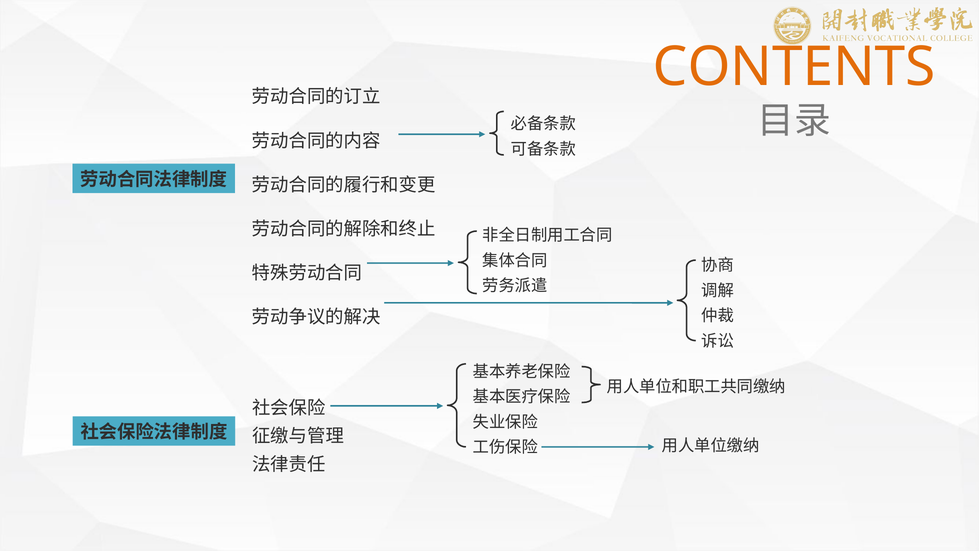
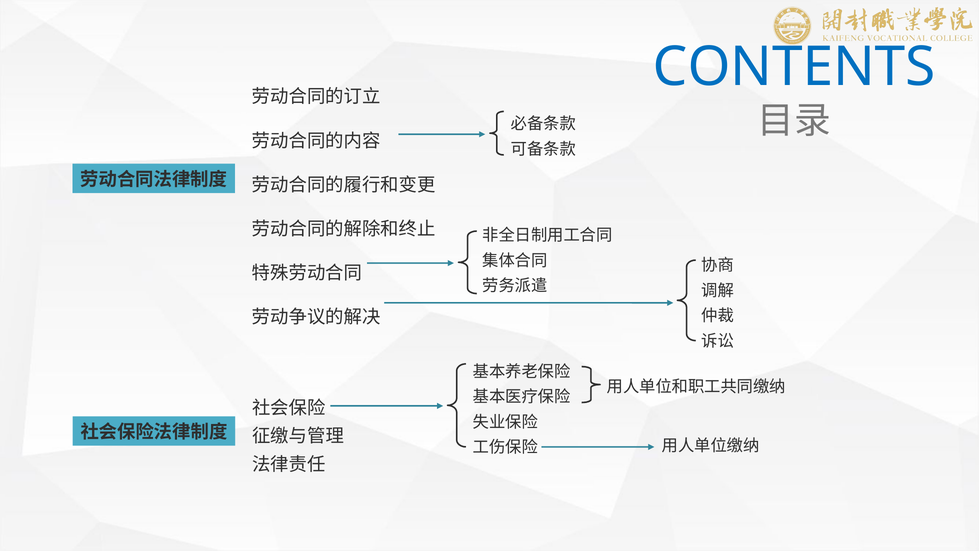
CONTENTS colour: orange -> blue
